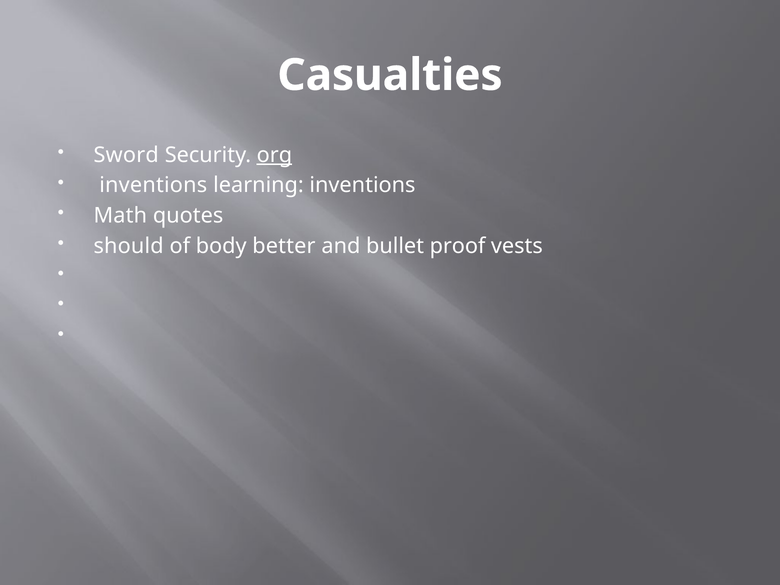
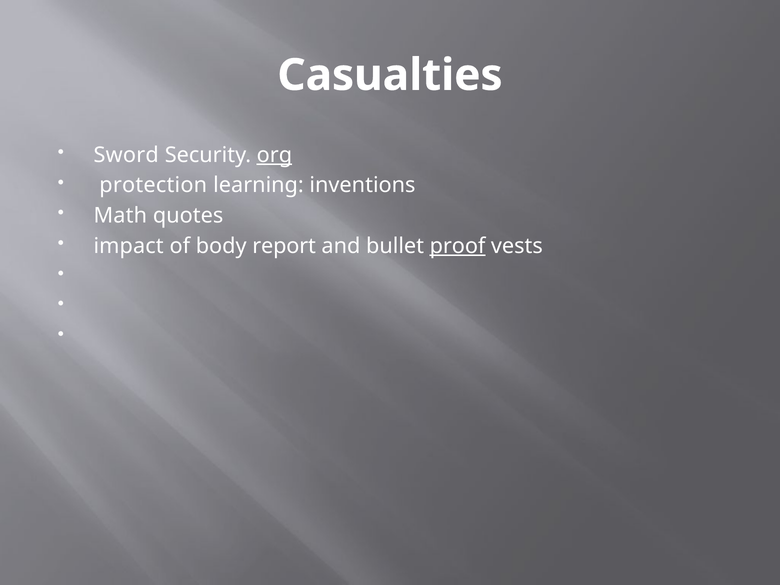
inventions at (153, 185): inventions -> protection
should: should -> impact
better: better -> report
proof underline: none -> present
